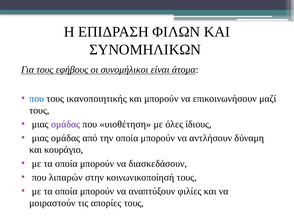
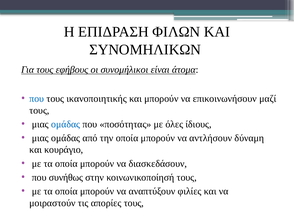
ομάδας at (66, 124) colour: purple -> blue
υιοθέτηση: υιοθέτηση -> ποσότητας
λιπαρών: λιπαρών -> συνήθως
